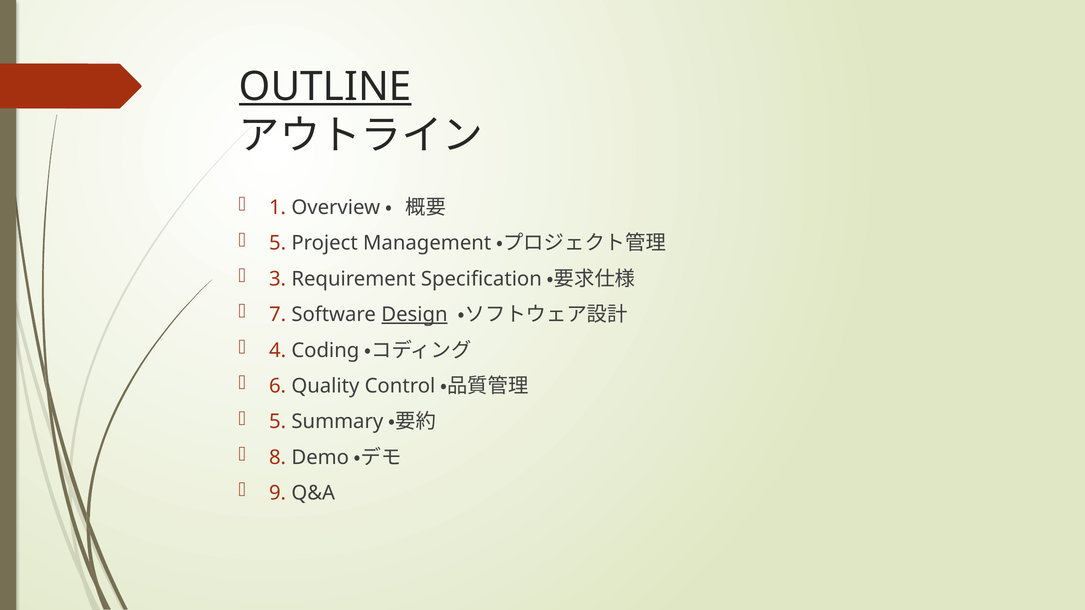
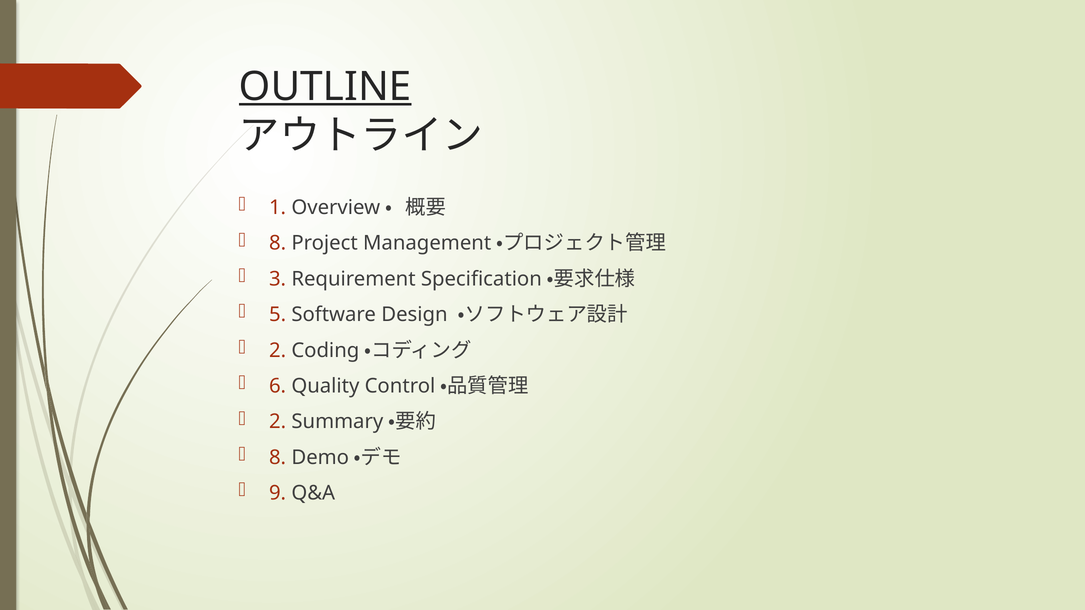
5 at (278, 243): 5 -> 8
7: 7 -> 5
Design underline: present -> none
4 at (278, 350): 4 -> 2
5 at (278, 422): 5 -> 2
